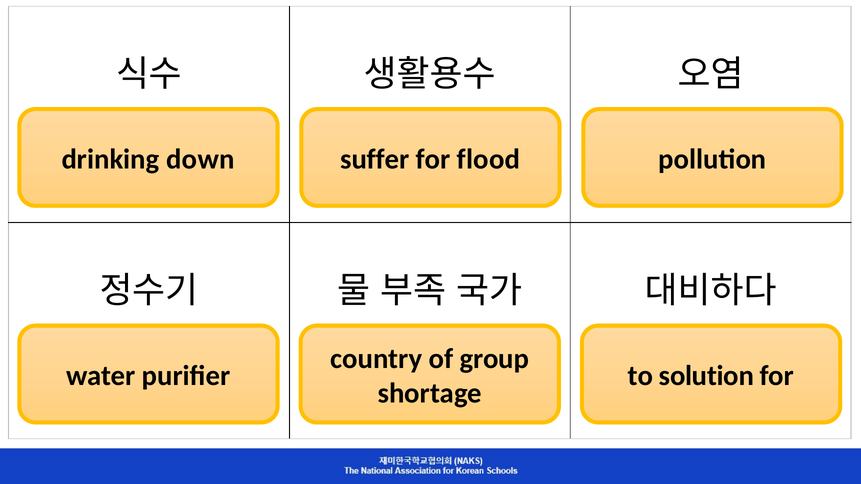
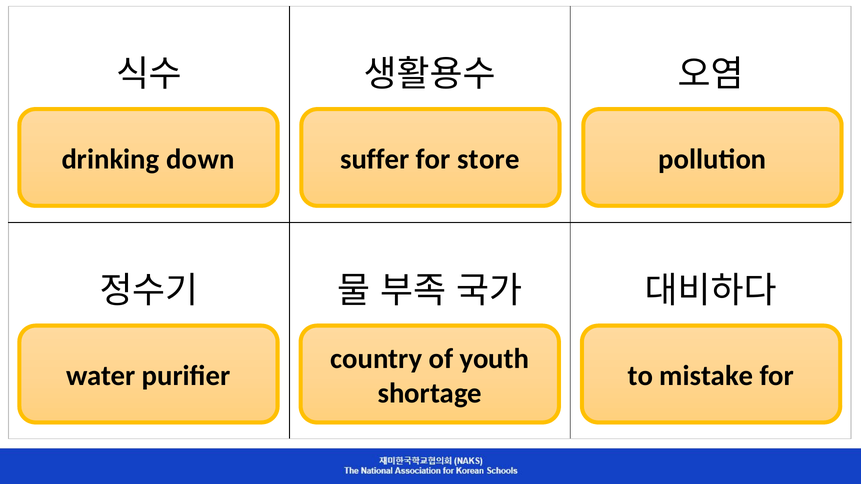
flood: flood -> store
group: group -> youth
solution: solution -> mistake
